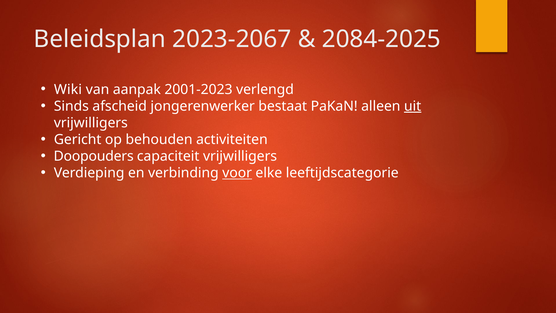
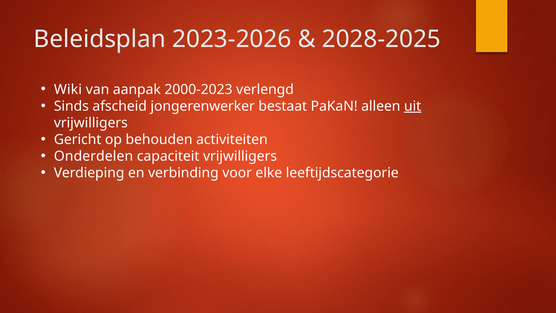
2023-2067: 2023-2067 -> 2023-2026
2084-2025: 2084-2025 -> 2028-2025
2001-2023: 2001-2023 -> 2000-2023
Doopouders: Doopouders -> Onderdelen
voor underline: present -> none
